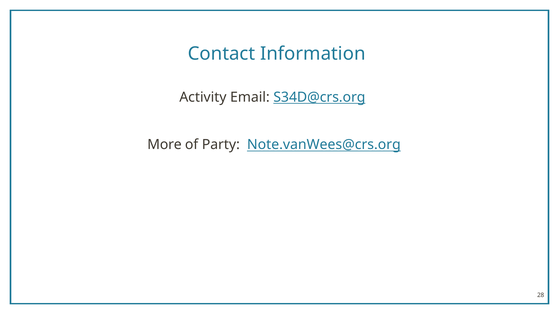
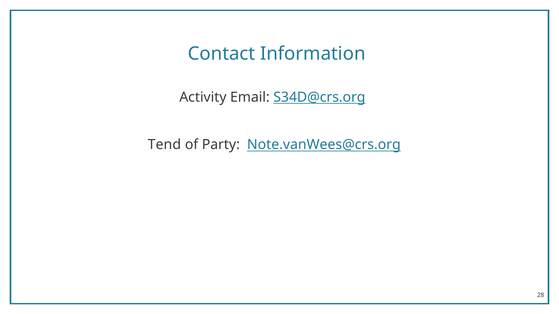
More: More -> Tend
